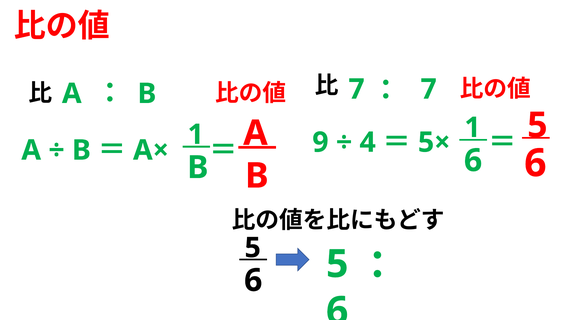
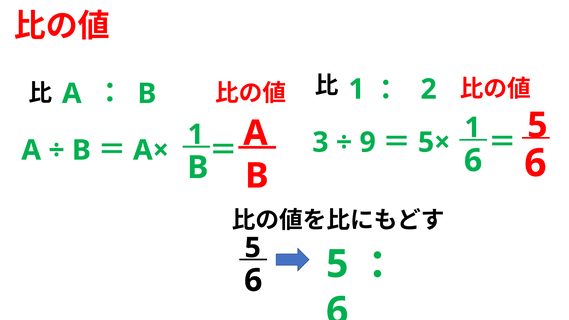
7 at (357, 89): 7 -> 1
7 at (429, 89): 7 -> 2
9: 9 -> 3
4: 4 -> 9
